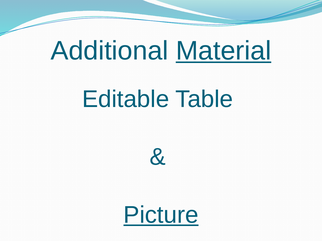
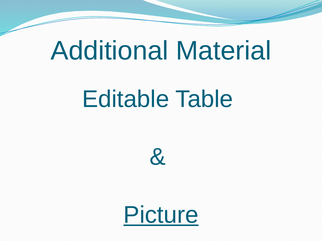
Material underline: present -> none
